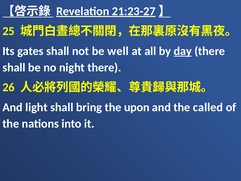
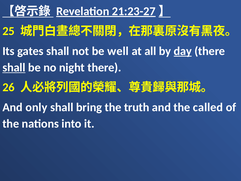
shall at (14, 67) underline: none -> present
light: light -> only
upon: upon -> truth
